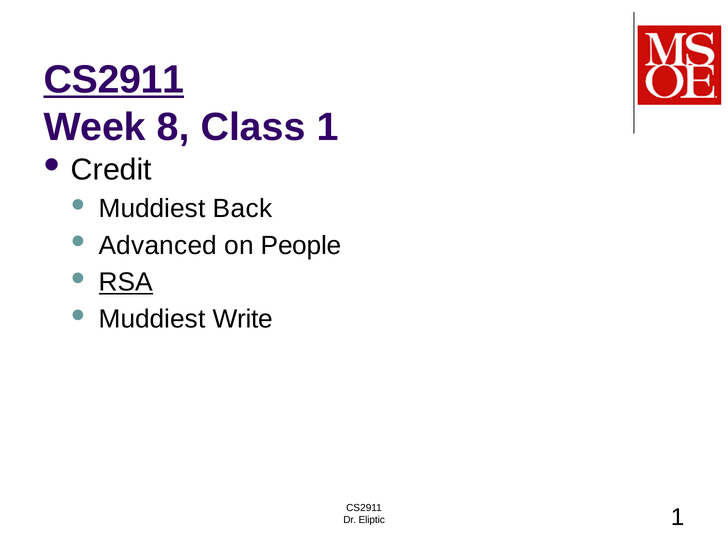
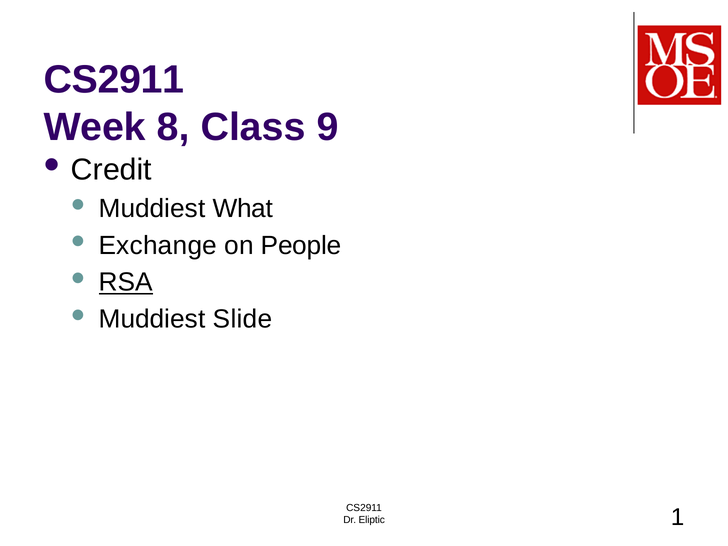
CS2911 at (114, 80) underline: present -> none
Class 1: 1 -> 9
Back: Back -> What
Advanced: Advanced -> Exchange
Write: Write -> Slide
